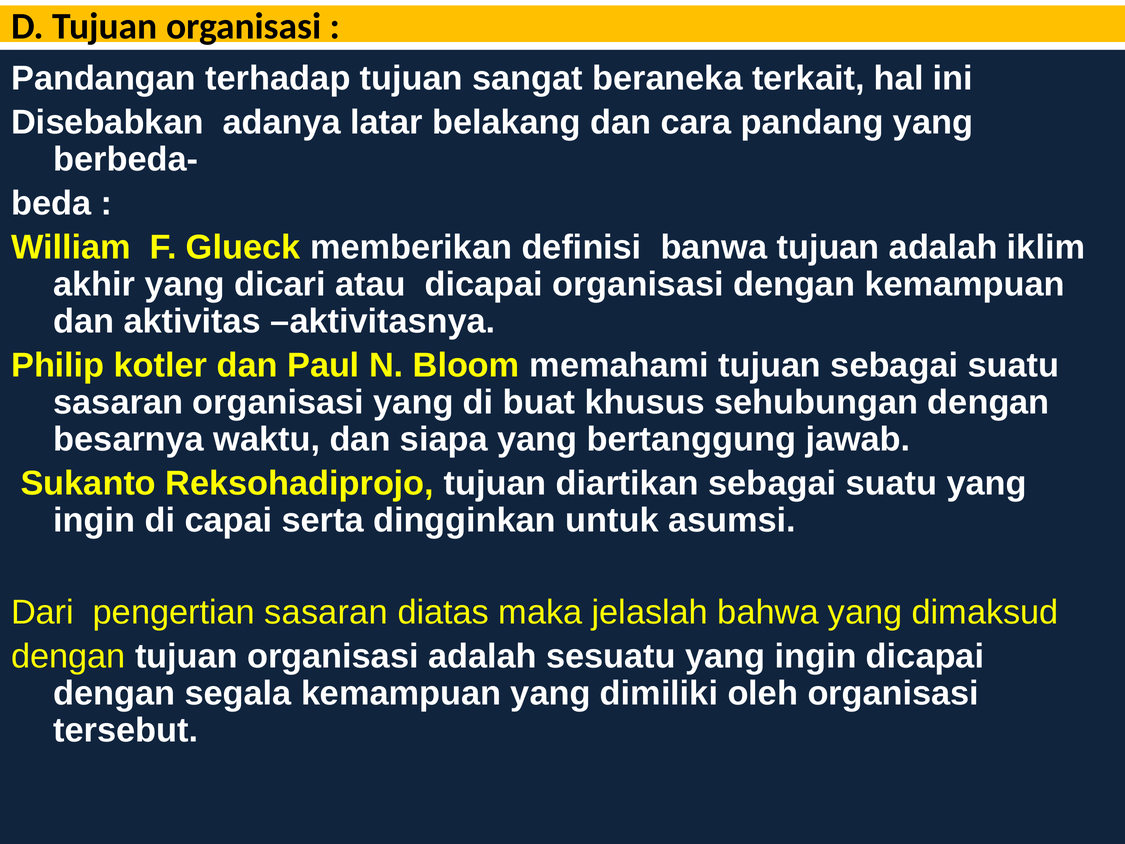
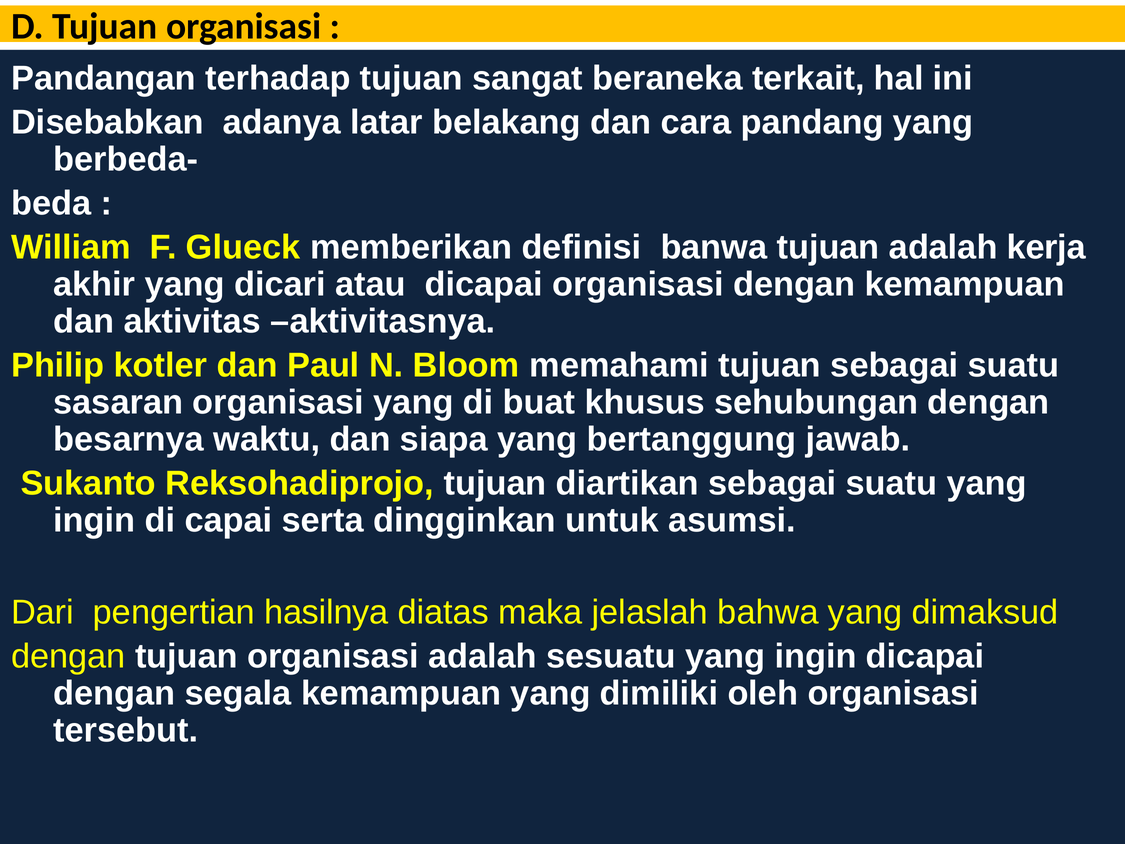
iklim: iklim -> kerja
pengertian sasaran: sasaran -> hasilnya
